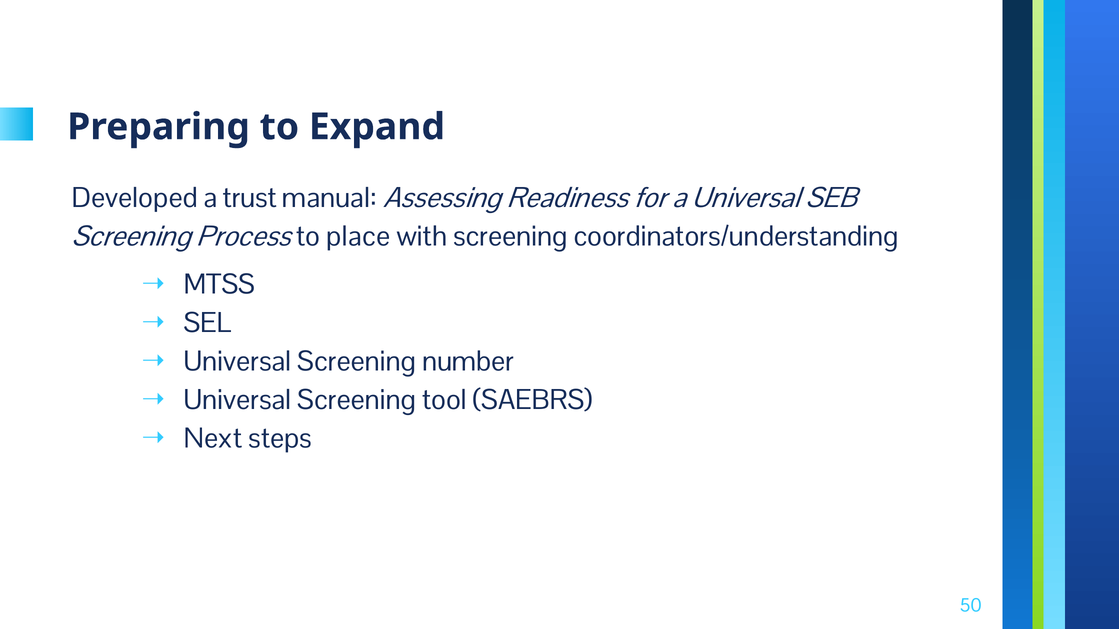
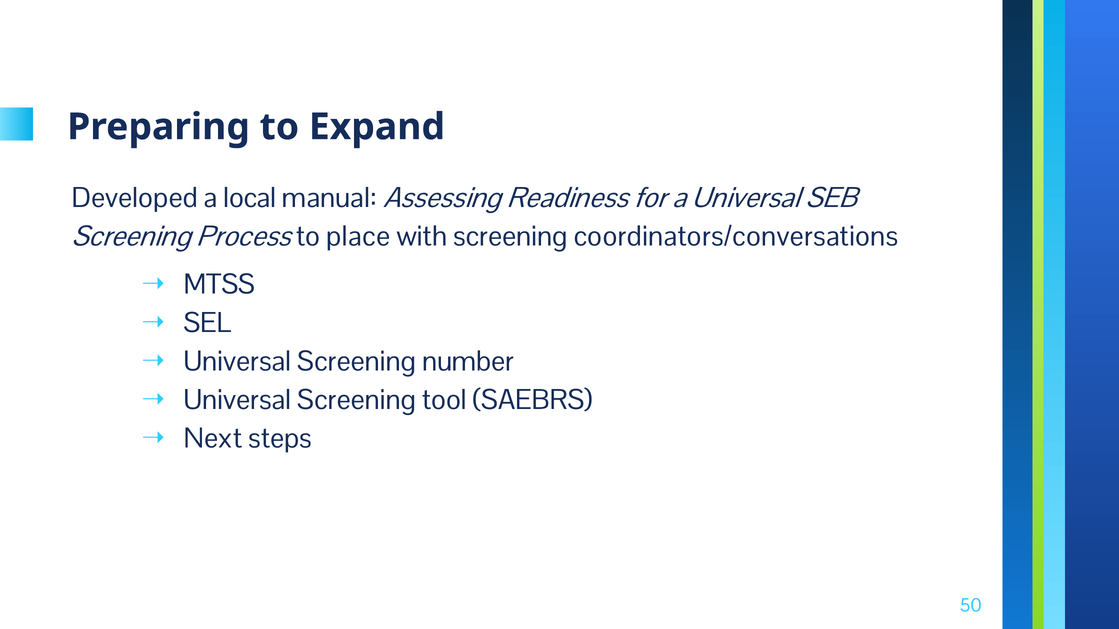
trust: trust -> local
coordinators/understanding: coordinators/understanding -> coordinators/conversations
